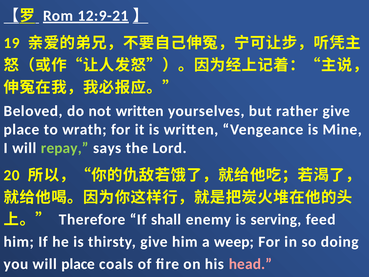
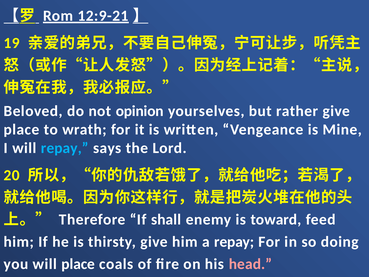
not written: written -> opinion
repay at (65, 148) colour: light green -> light blue
serving: serving -> toward
a weep: weep -> repay
